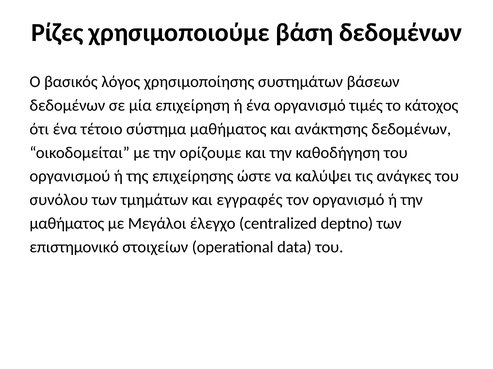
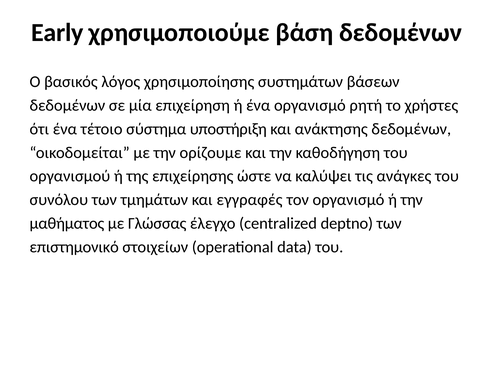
Ρίζες: Ρίζες -> Early
τιμές: τιμές -> ρητή
κάτοχος: κάτοχος -> χρήστες
σύστημα µαθήματος: µαθήματος -> υποστήριξη
Μεγάλοι: Μεγάλοι -> Γλώσσας
